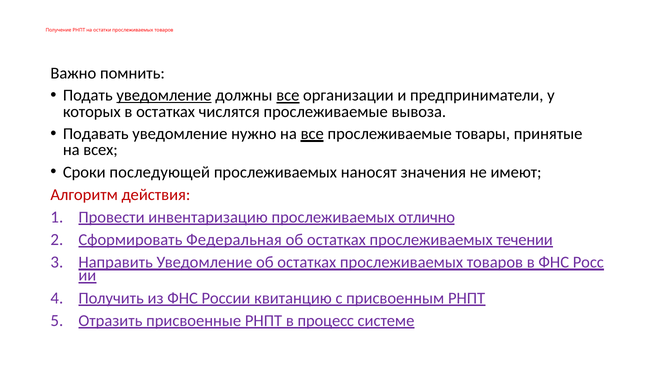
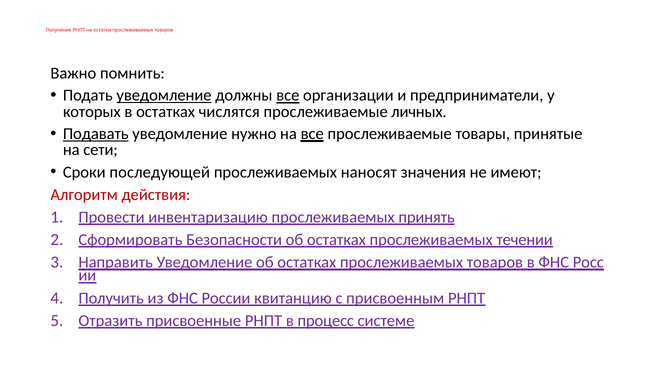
вывоза: вывоза -> личных
Подавать underline: none -> present
всех: всех -> сети
отлично: отлично -> принять
Федеральная: Федеральная -> Безопасности
